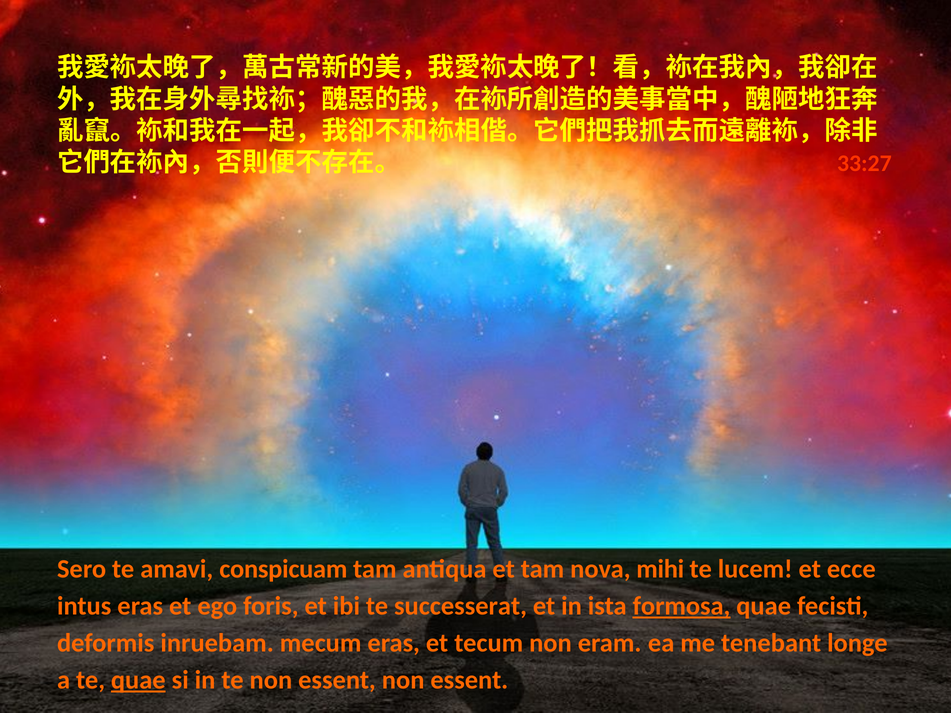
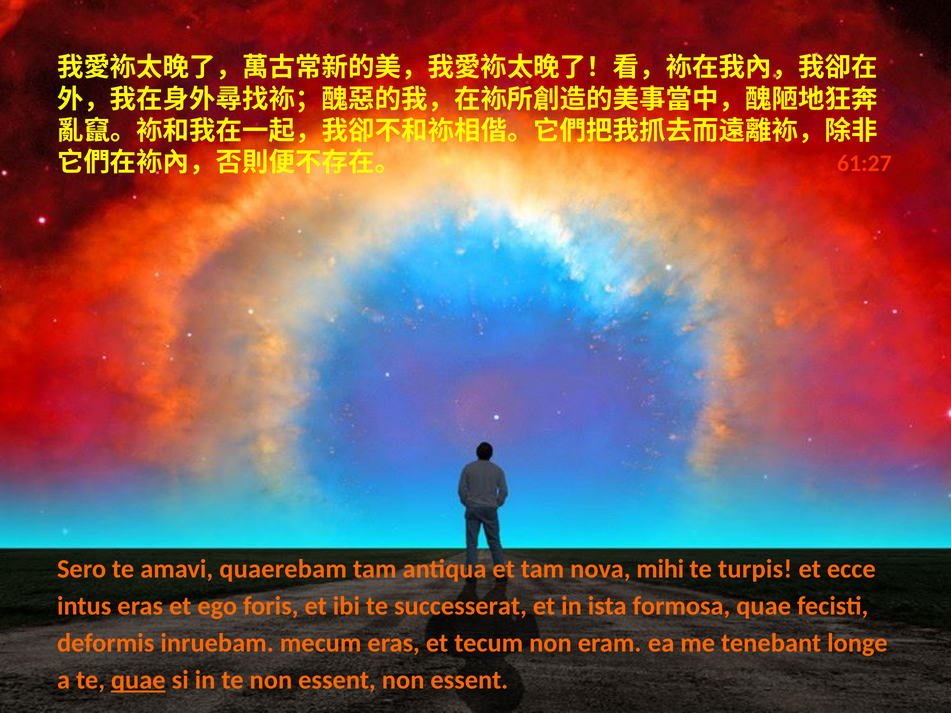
33:27: 33:27 -> 61:27
conspicuam: conspicuam -> quaerebam
lucem: lucem -> turpis
formosa underline: present -> none
